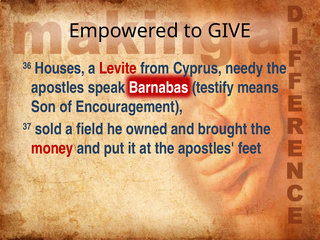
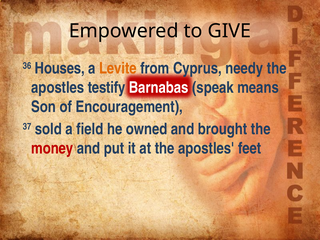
Levite colour: red -> orange
speak: speak -> testify
testify: testify -> speak
